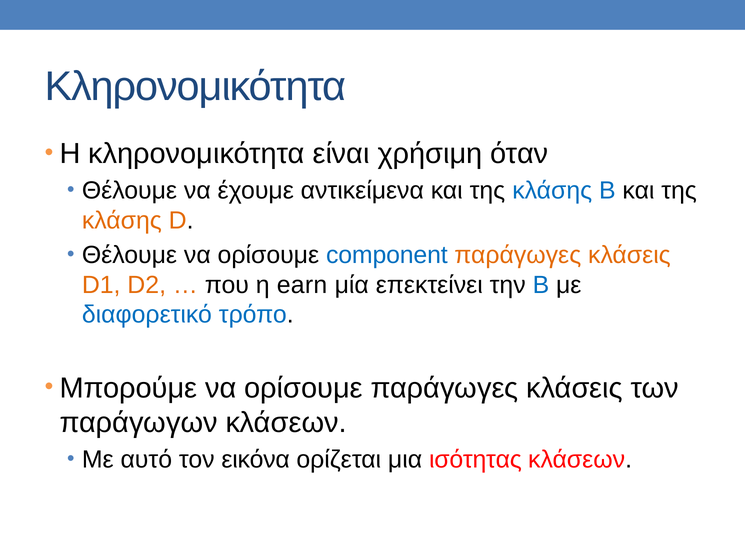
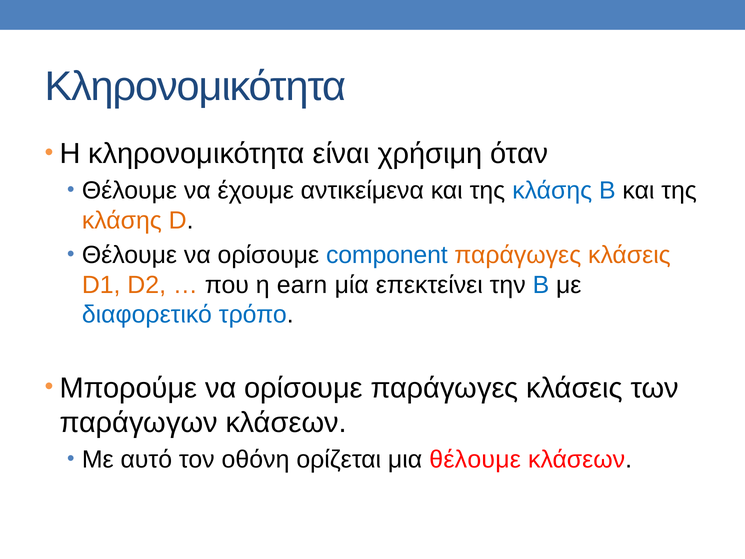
εικόνα: εικόνα -> οθόνη
μια ισότητας: ισότητας -> θέλουμε
